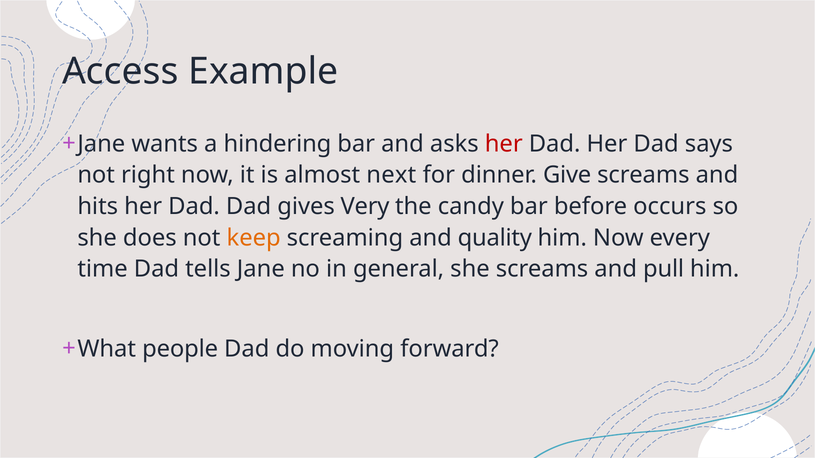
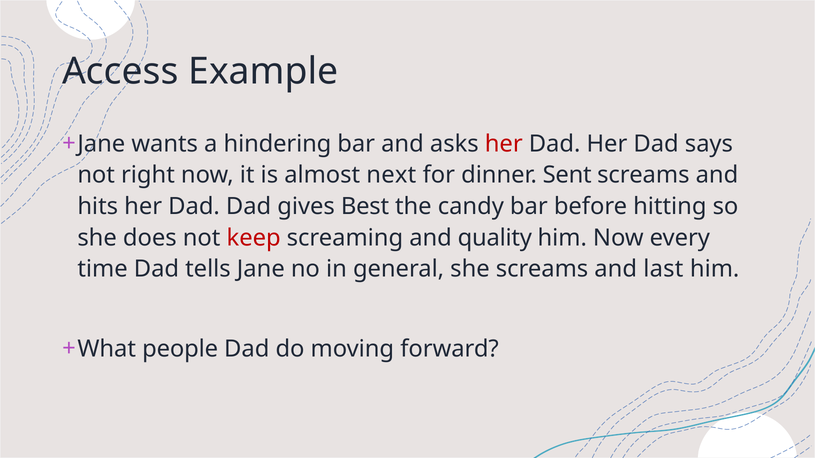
Give: Give -> Sent
Very: Very -> Best
occurs: occurs -> hitting
keep colour: orange -> red
pull: pull -> last
